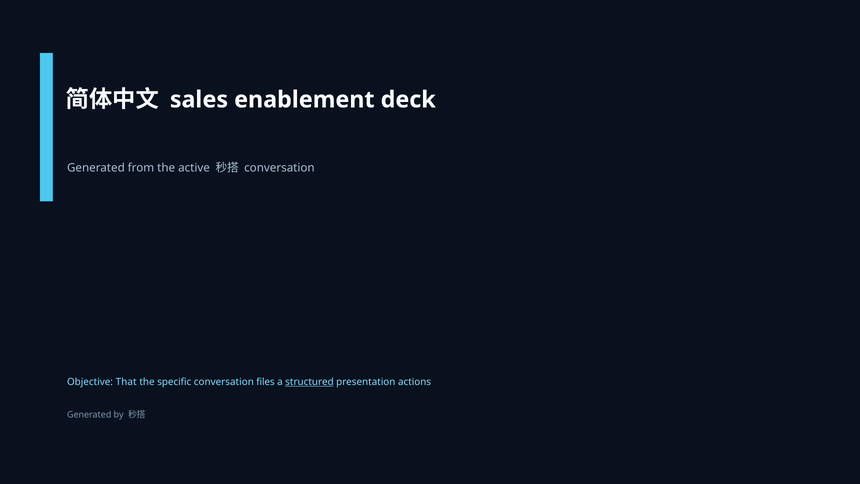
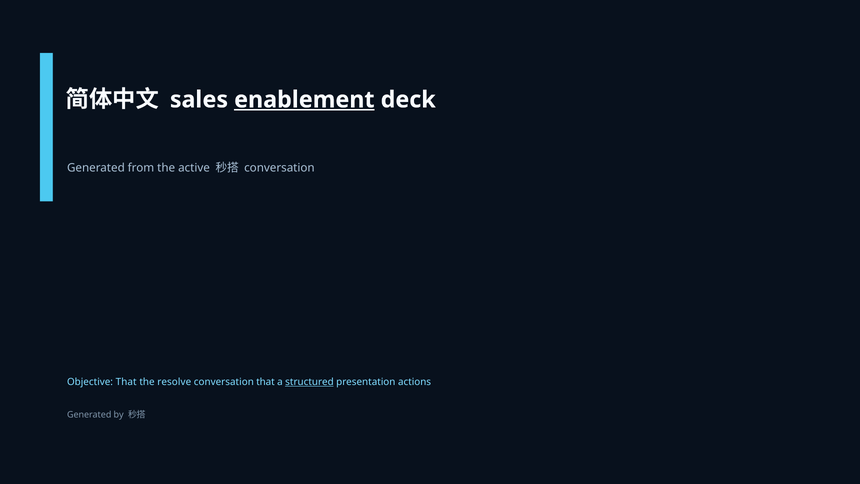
enablement underline: none -> present
specific: specific -> resolve
conversation files: files -> that
